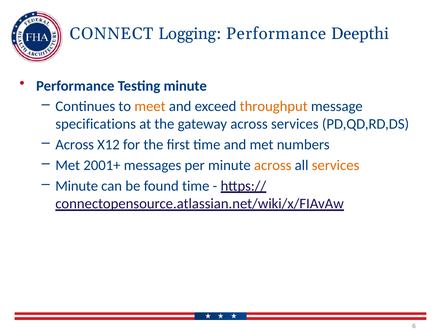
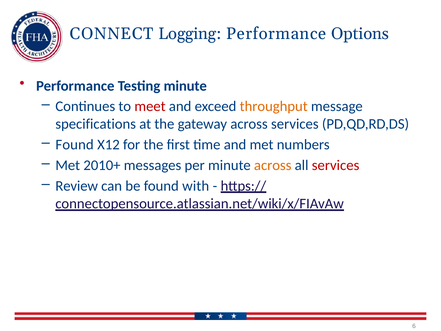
Deepthi: Deepthi -> Options
meet colour: orange -> red
Across at (75, 145): Across -> Found
2001+: 2001+ -> 2010+
services at (336, 165) colour: orange -> red
Minute at (77, 186): Minute -> Review
found time: time -> with
